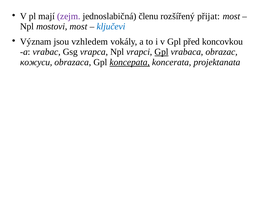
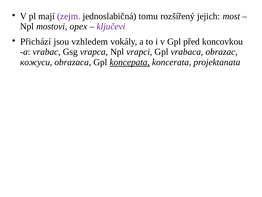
členu: členu -> tomu
přijat: přijat -> jejich
mostovi most: most -> орeх
ključevi colour: blue -> purple
Význam: Význam -> Přichází
Gpl at (161, 52) underline: present -> none
